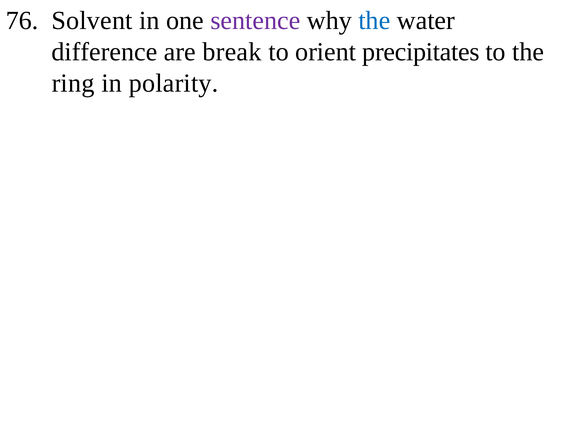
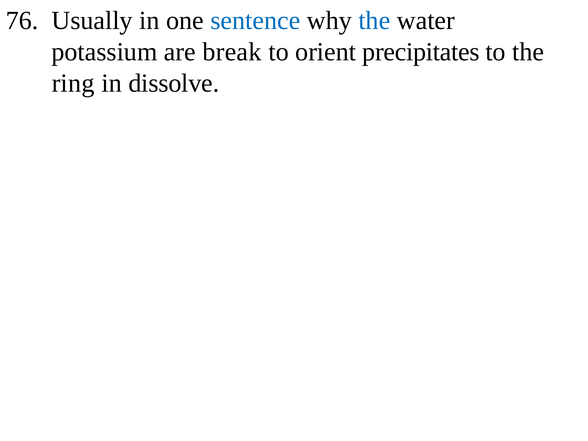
Solvent: Solvent -> Usually
sentence colour: purple -> blue
difference: difference -> potassium
polarity: polarity -> dissolve
